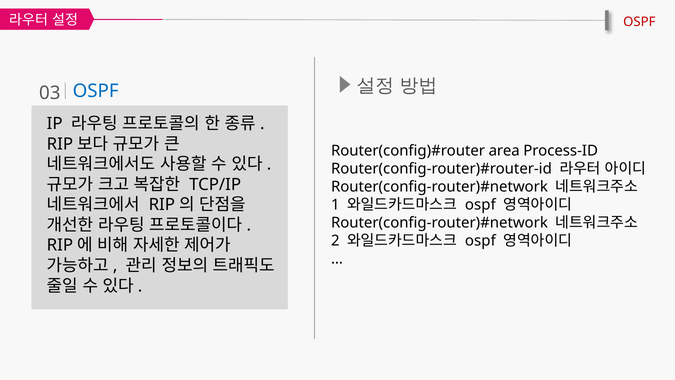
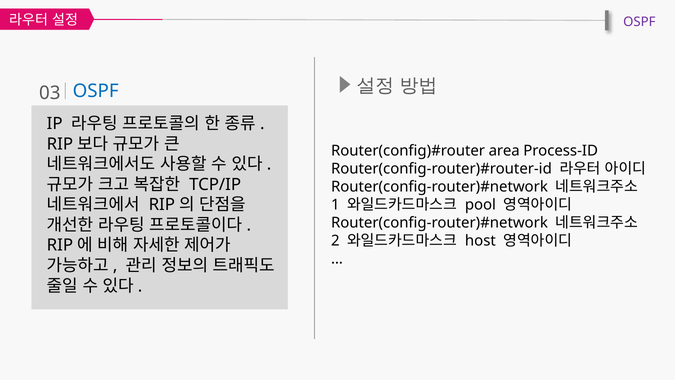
OSPF at (639, 22) colour: red -> purple
ospf at (480, 205): ospf -> pool
ospf at (480, 241): ospf -> host
